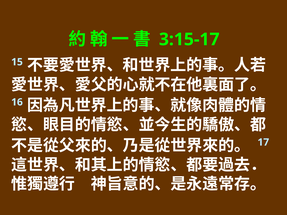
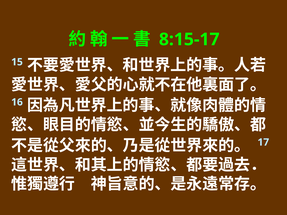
3:15-17: 3:15-17 -> 8:15-17
